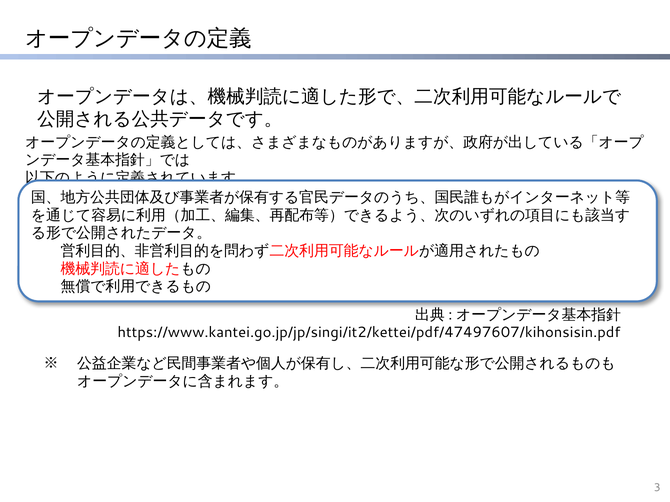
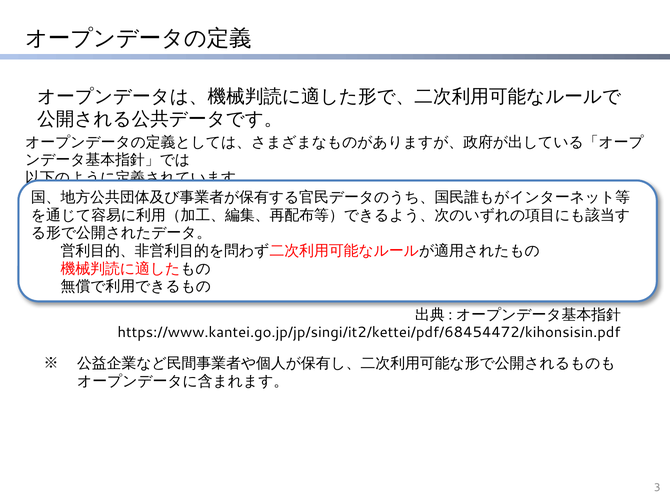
https://www.kantei.go.jp/jp/singi/it2/kettei/pdf/47497607/kihonsisin.pdf: https://www.kantei.go.jp/jp/singi/it2/kettei/pdf/47497607/kihonsisin.pdf -> https://www.kantei.go.jp/jp/singi/it2/kettei/pdf/68454472/kihonsisin.pdf
